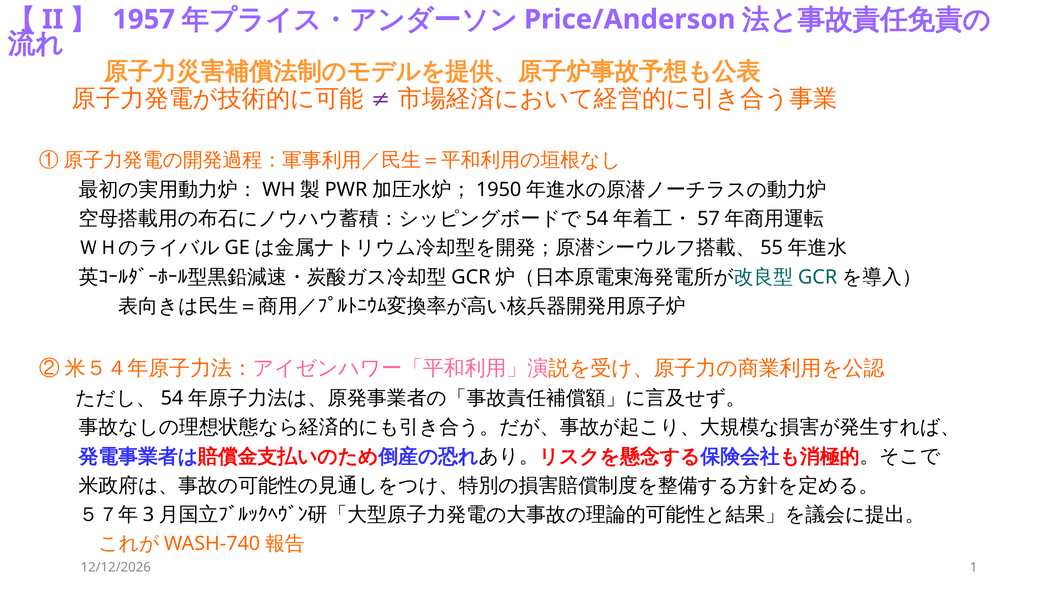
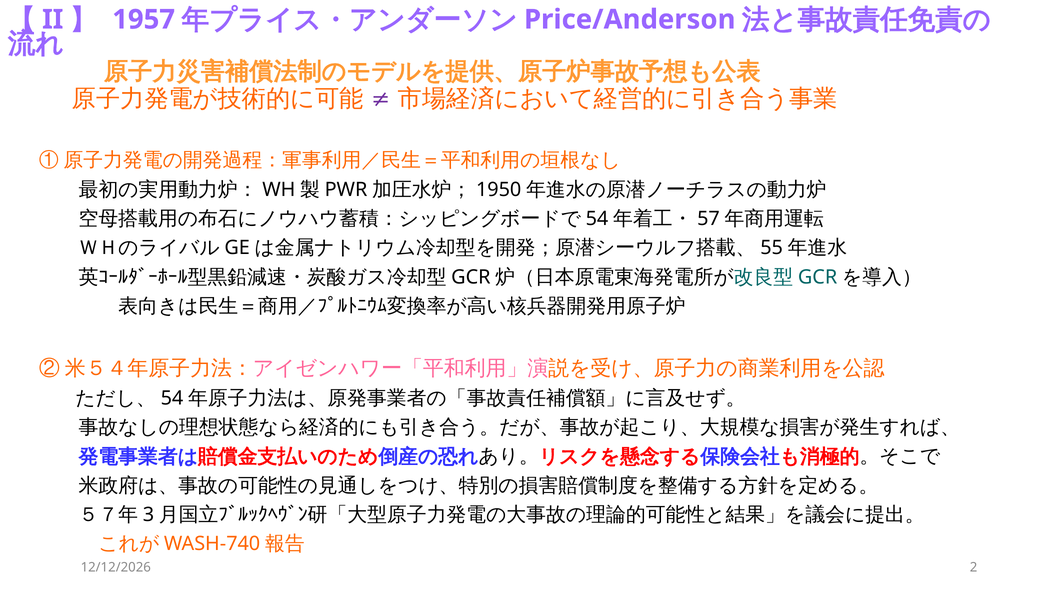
1: 1 -> 2
